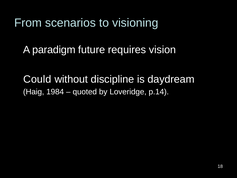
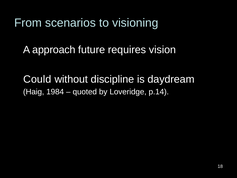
paradigm: paradigm -> approach
